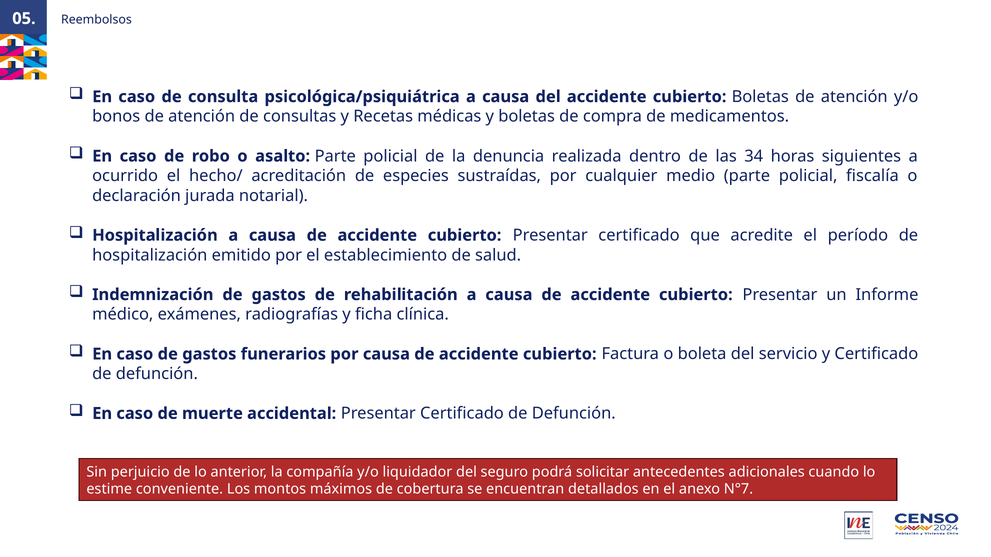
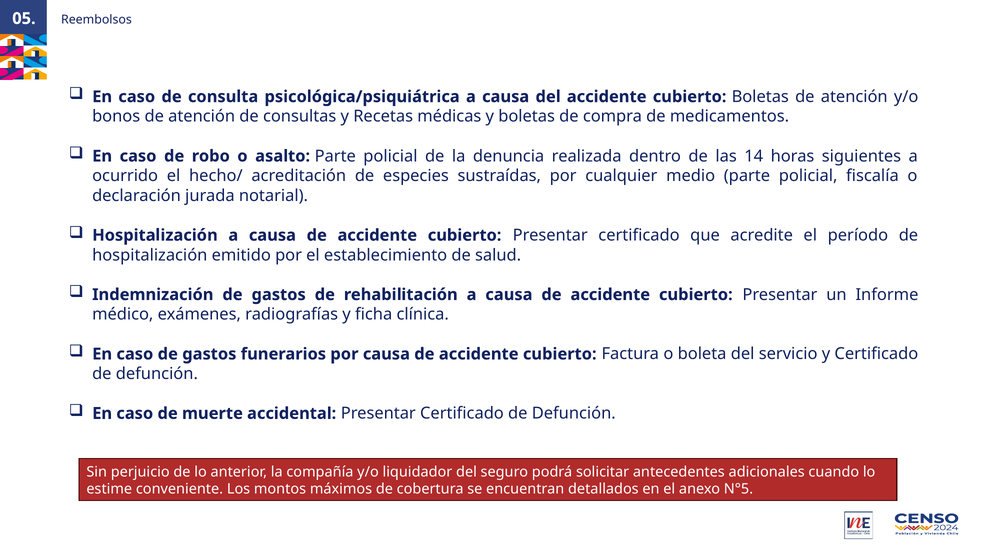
34: 34 -> 14
N°7: N°7 -> N°5
